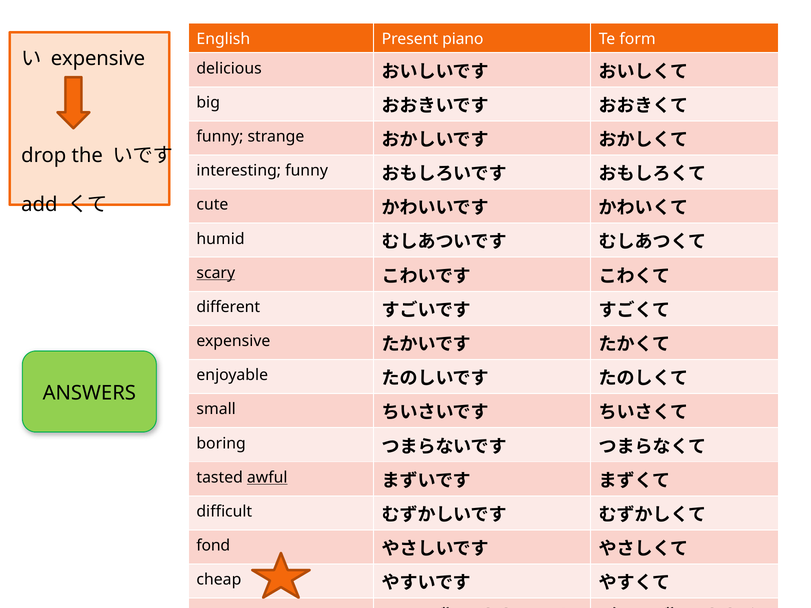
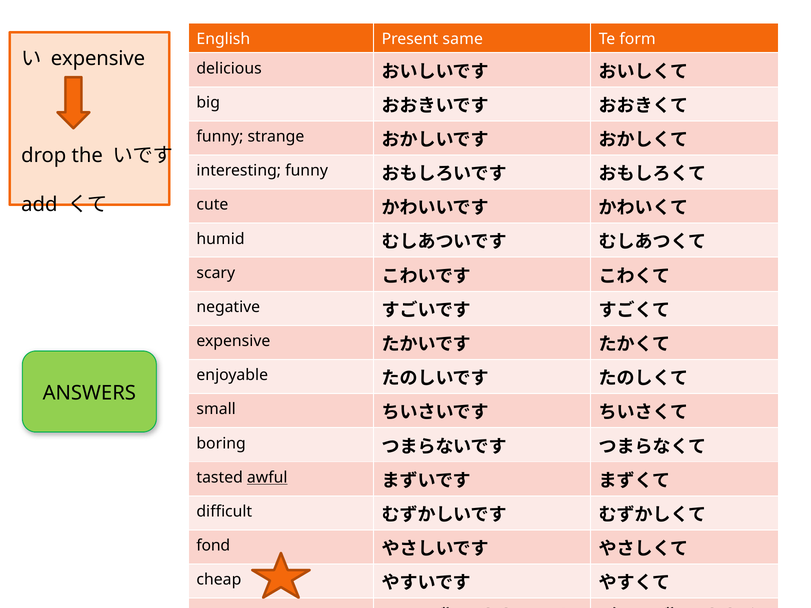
piano: piano -> same
scary underline: present -> none
different: different -> negative
